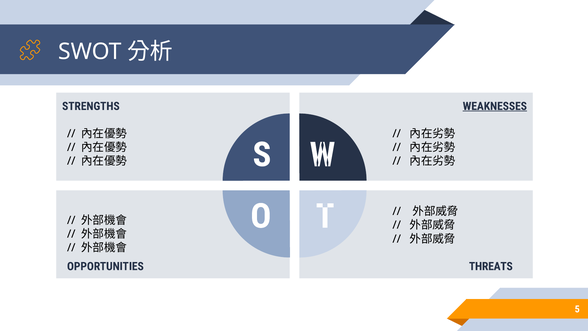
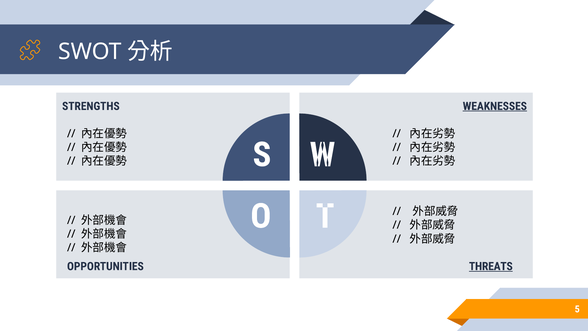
THREATS underline: none -> present
